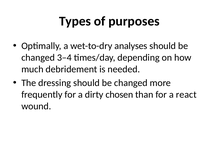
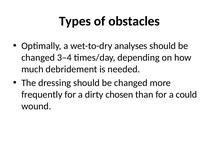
purposes: purposes -> obstacles
react: react -> could
